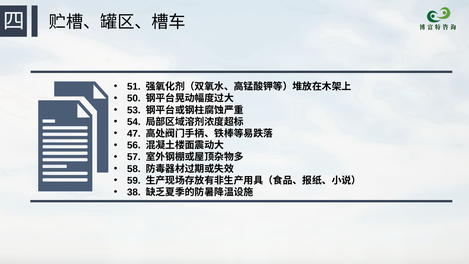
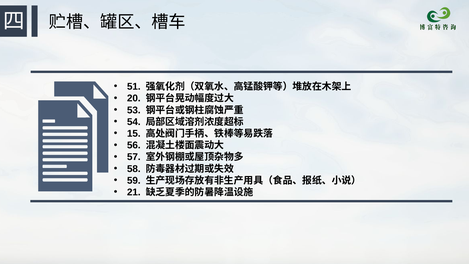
50: 50 -> 20
47: 47 -> 15
38: 38 -> 21
